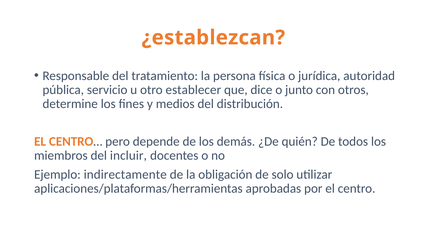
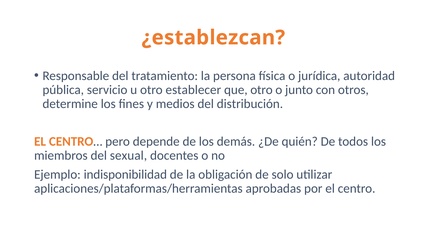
que dice: dice -> otro
incluir: incluir -> sexual
indirectamente: indirectamente -> indisponibilidad
